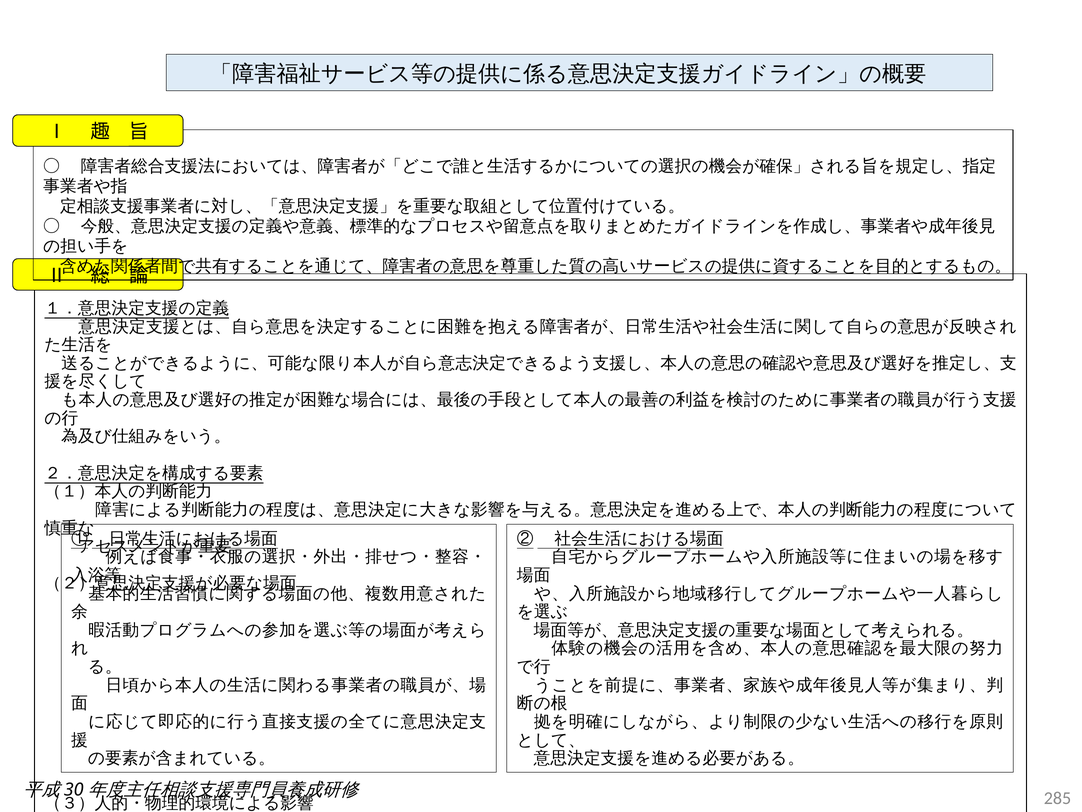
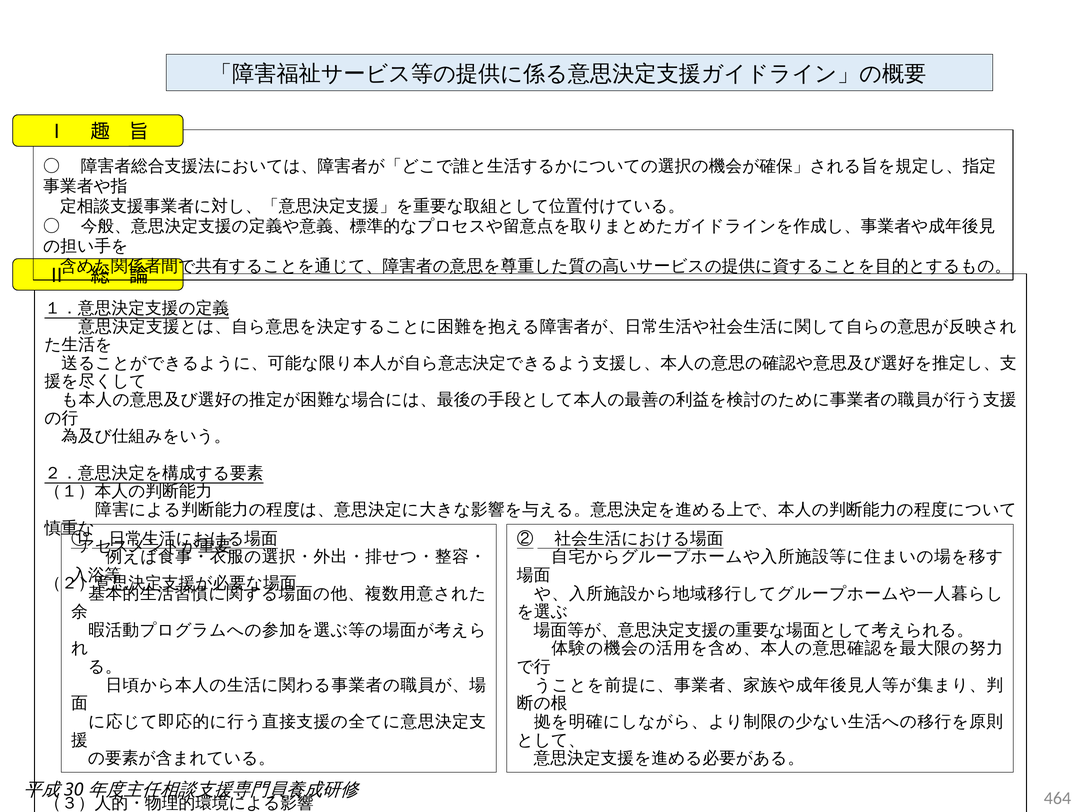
285: 285 -> 464
